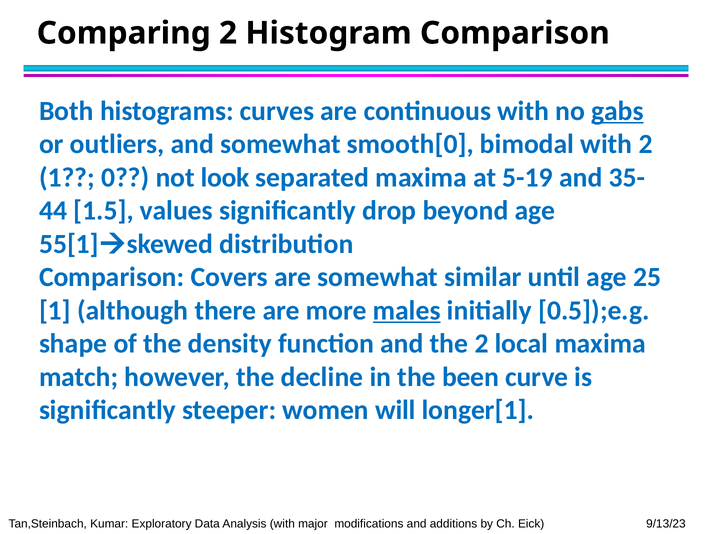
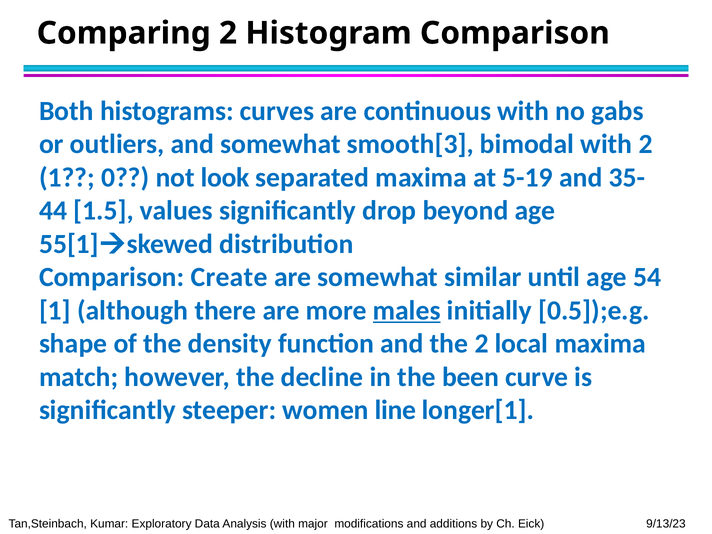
gabs underline: present -> none
smooth[0: smooth[0 -> smooth[3
Covers: Covers -> Create
25: 25 -> 54
will: will -> line
